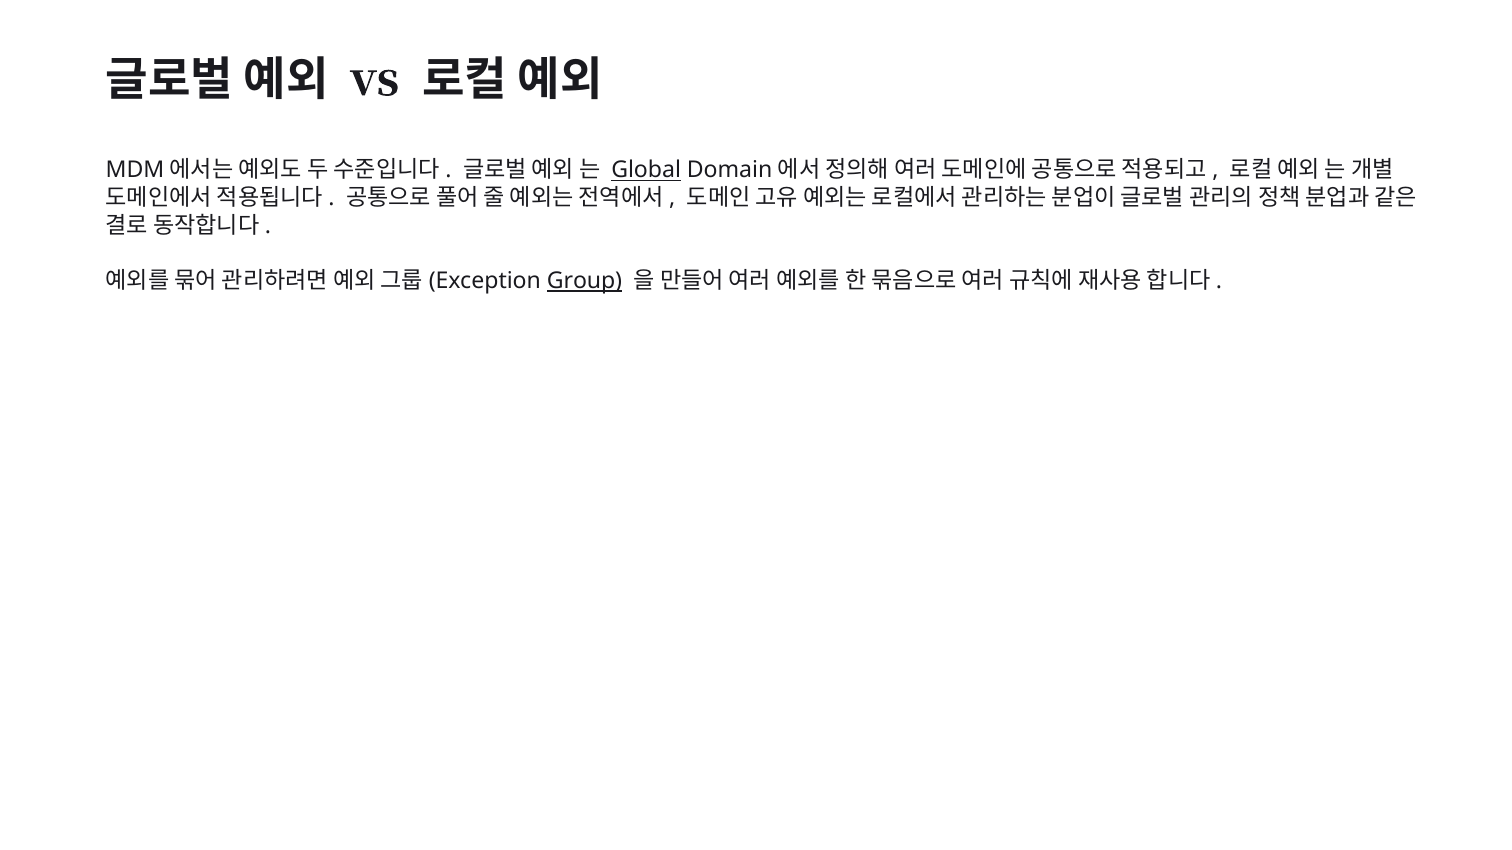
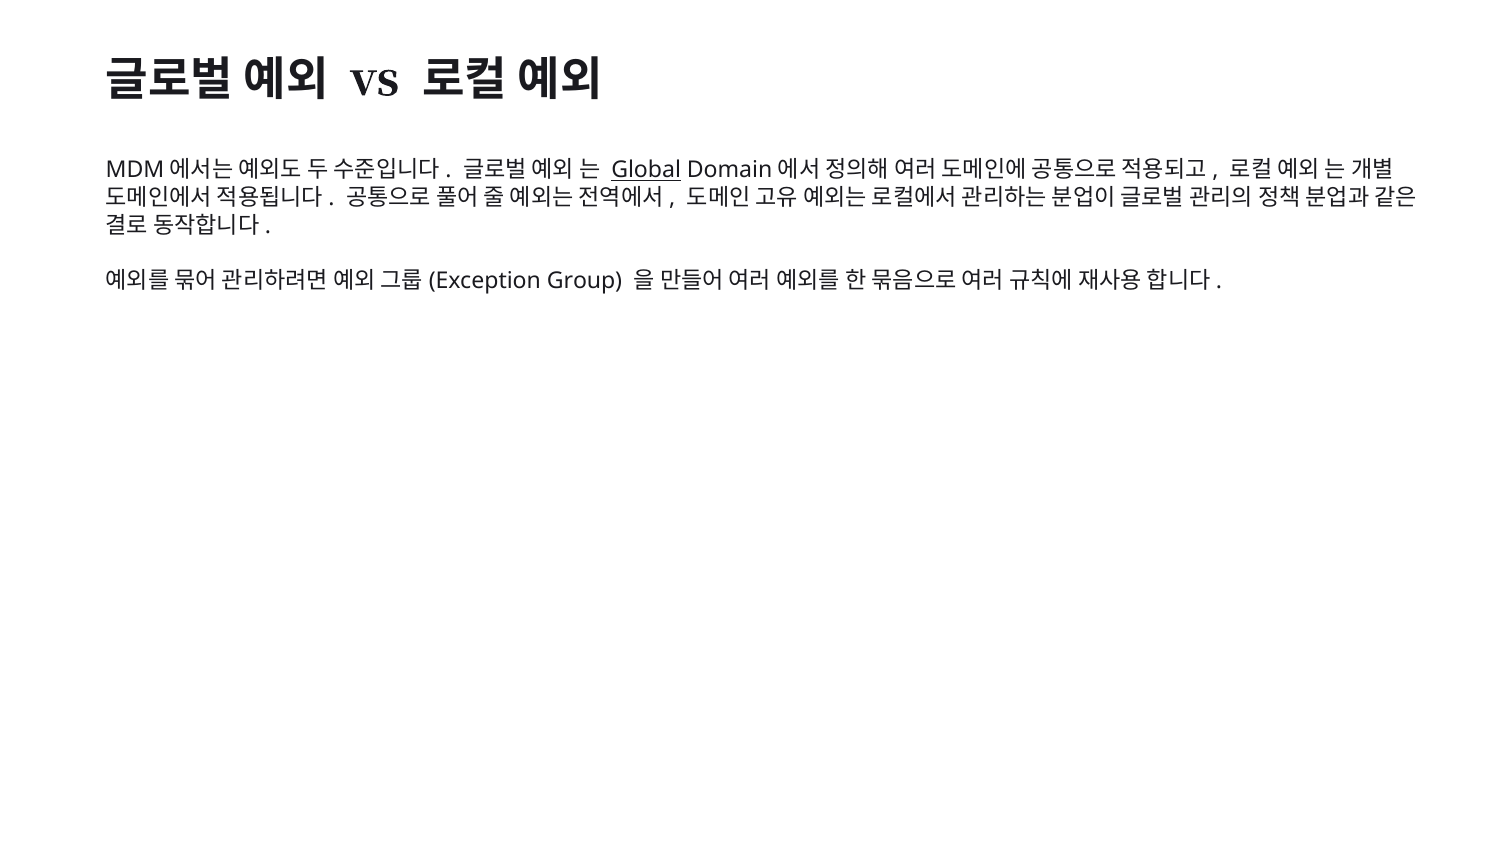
Group underline: present -> none
